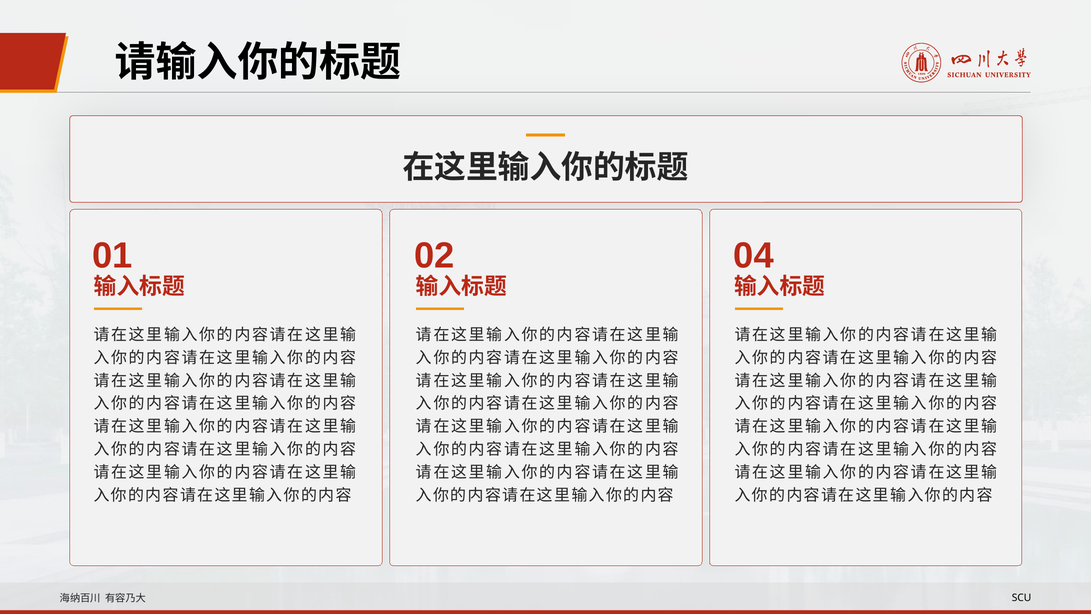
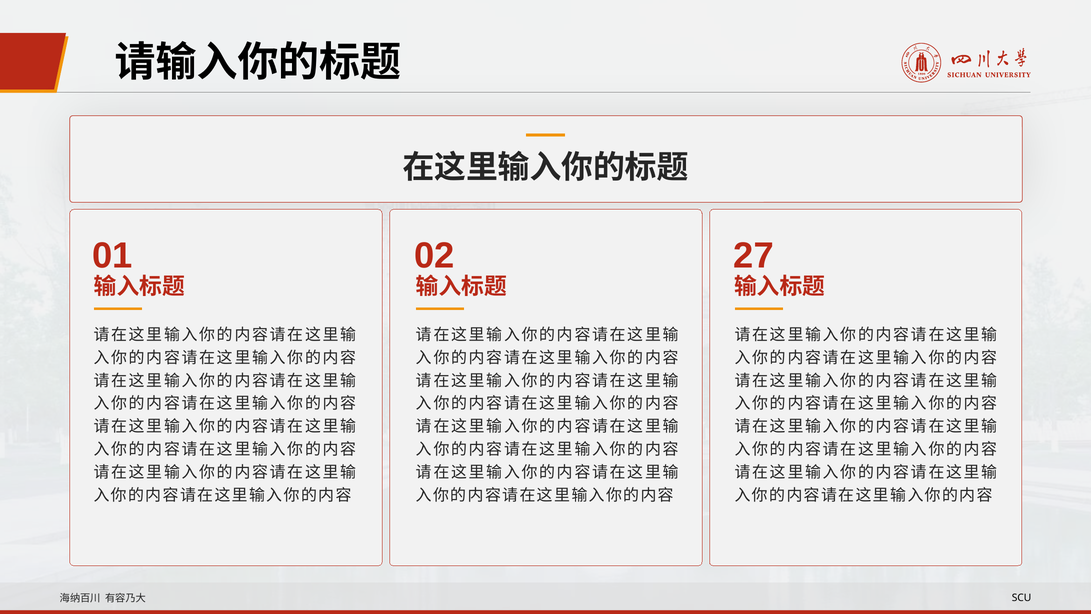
04: 04 -> 27
